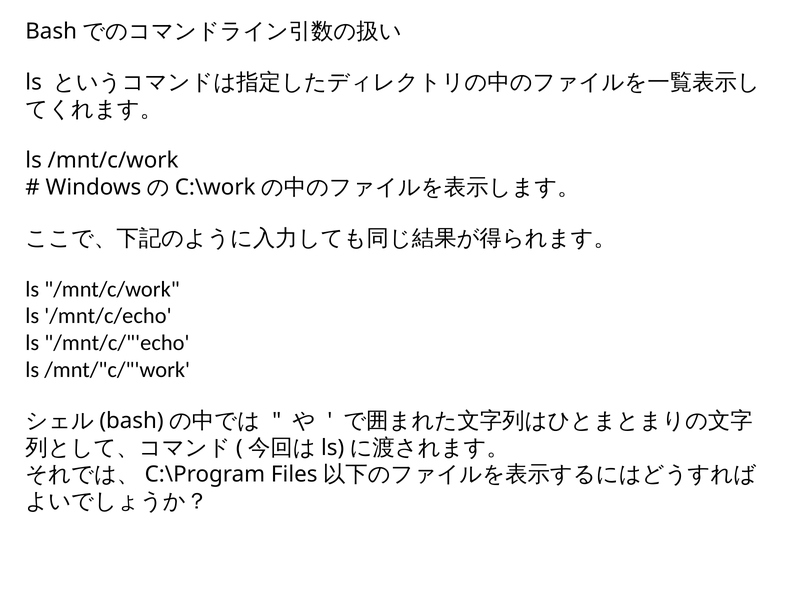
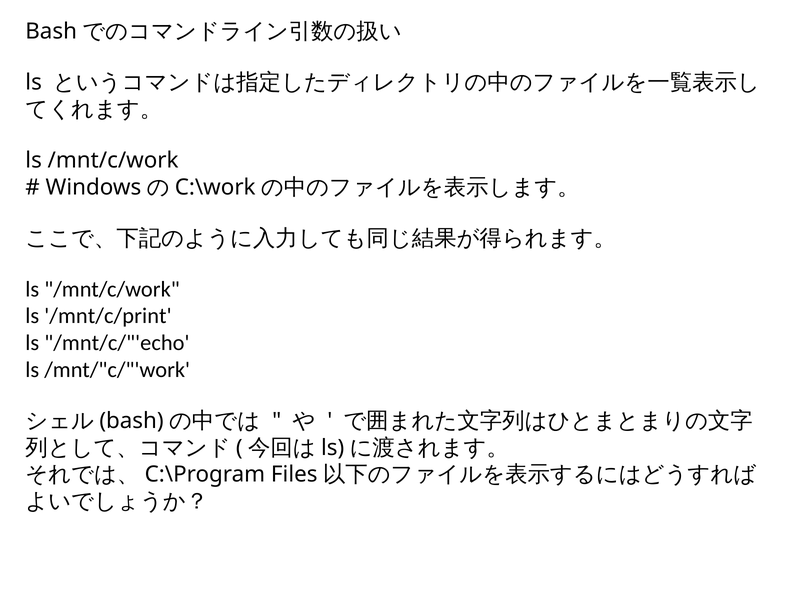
/mnt/c/echo: /mnt/c/echo -> /mnt/c/print
